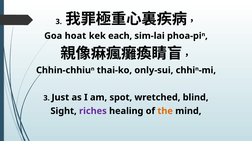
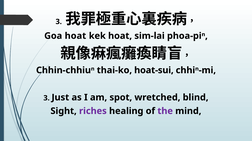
kek each: each -> hoat
only-sui: only-sui -> hoat-sui
the colour: orange -> purple
